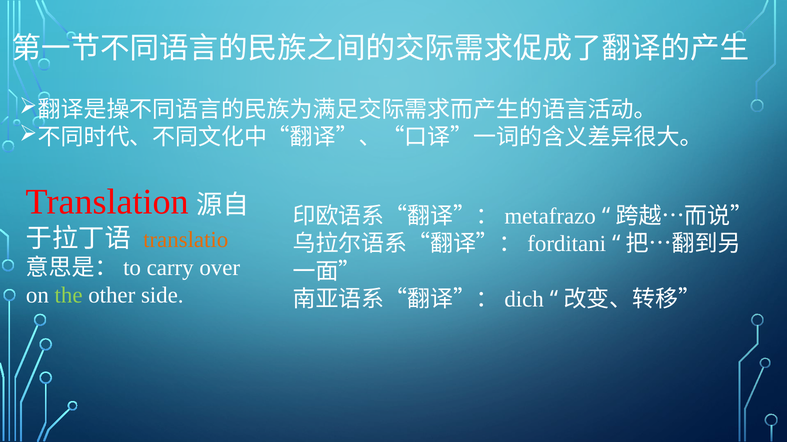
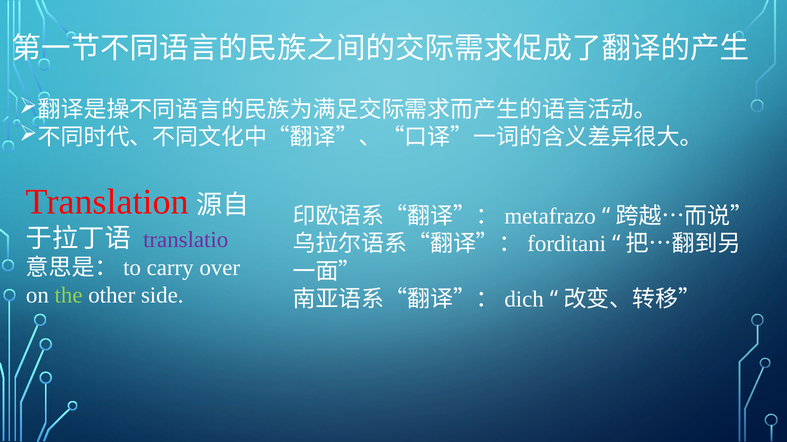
translatio colour: orange -> purple
